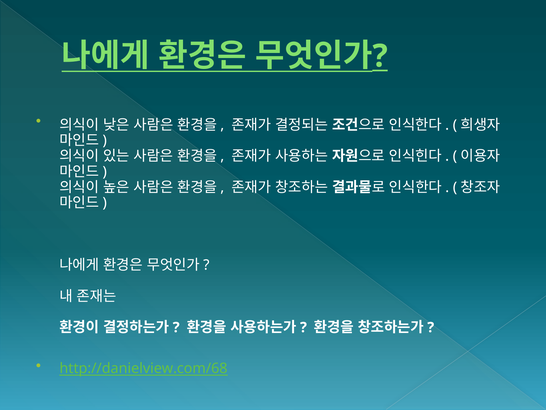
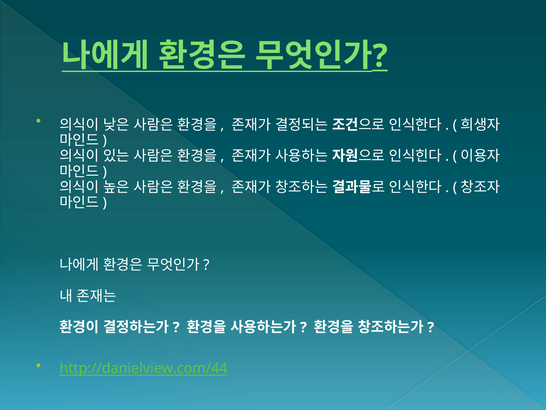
http://danielview.com/68: http://danielview.com/68 -> http://danielview.com/44
